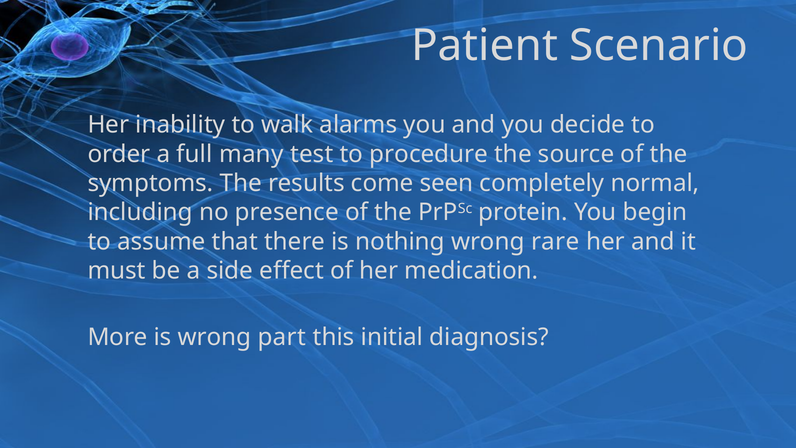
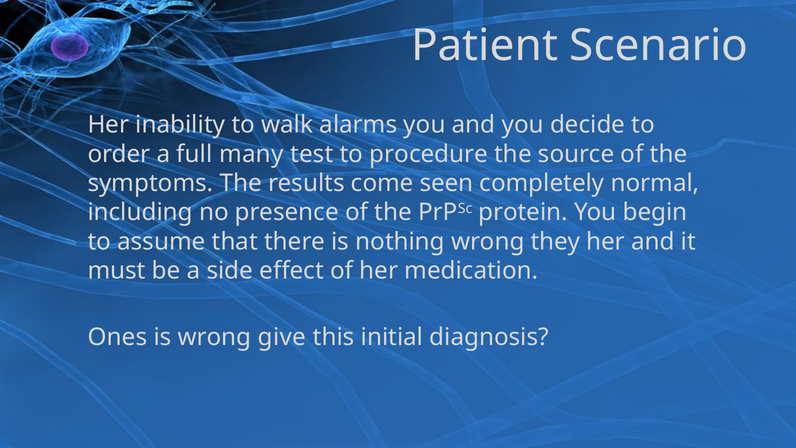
rare: rare -> they
More: More -> Ones
part: part -> give
